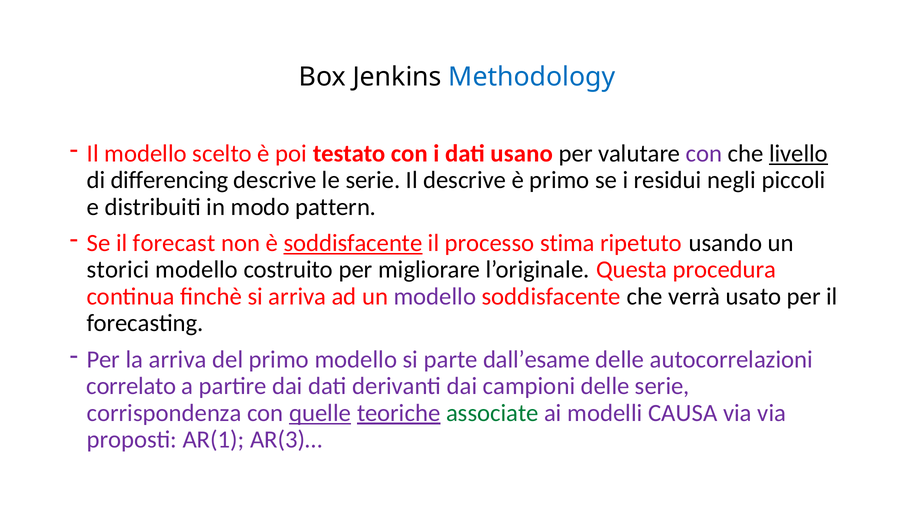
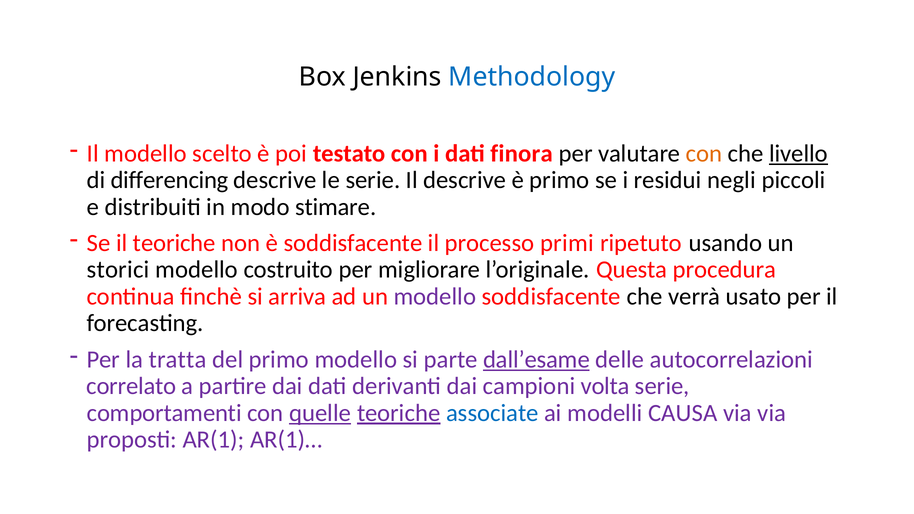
usano: usano -> finora
con at (704, 153) colour: purple -> orange
pattern: pattern -> stimare
il forecast: forecast -> teoriche
soddisfacente at (353, 243) underline: present -> none
stima: stima -> primi
la arriva: arriva -> tratta
dall’esame underline: none -> present
campioni delle: delle -> volta
corrispondenza: corrispondenza -> comportamenti
associate colour: green -> blue
AR(3)…: AR(3)… -> AR(1)…
